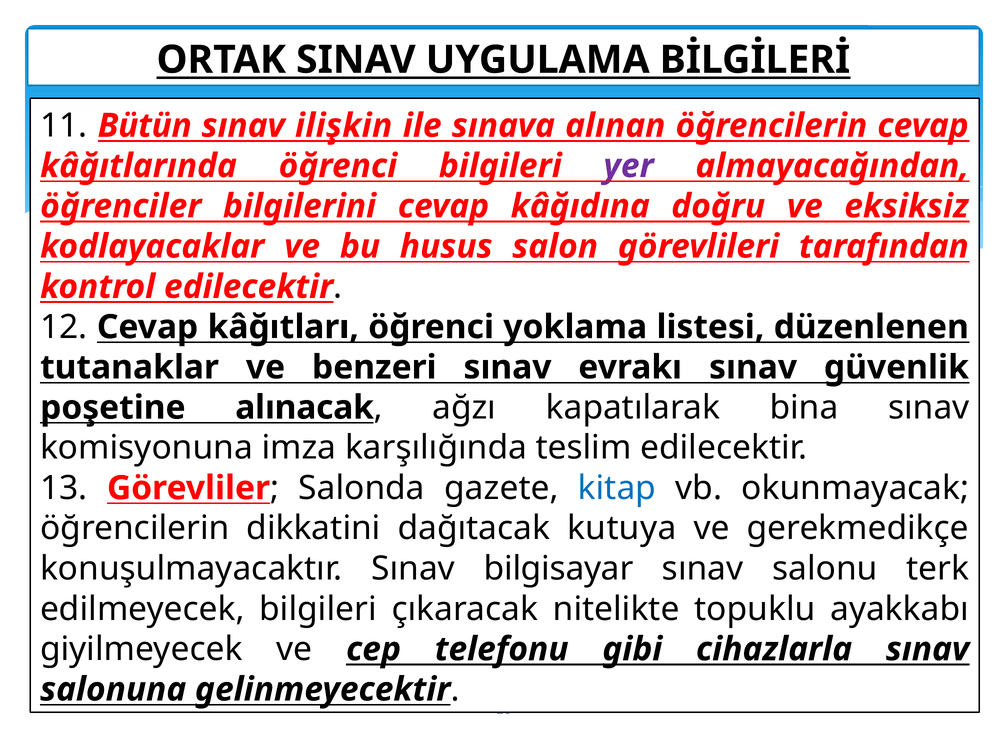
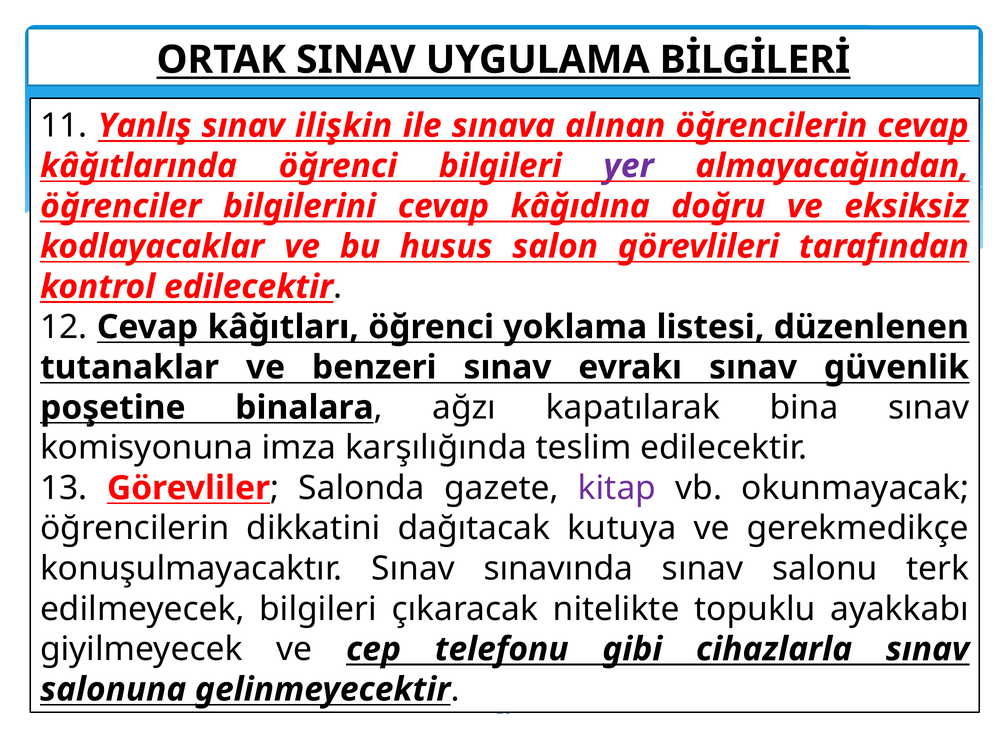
Bütün: Bütün -> Yanlış
alınacak: alınacak -> binalara
kitap colour: blue -> purple
bilgisayar: bilgisayar -> sınavında
